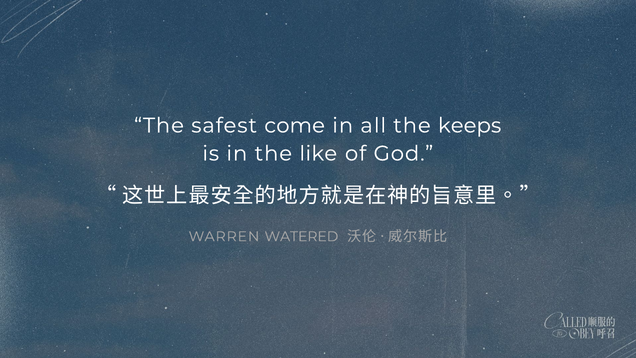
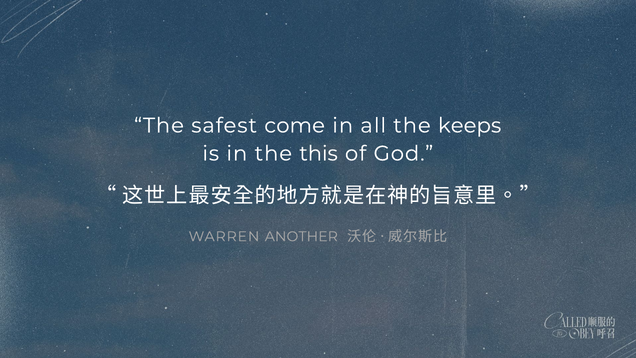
like: like -> this
WATERED: WATERED -> ANOTHER
